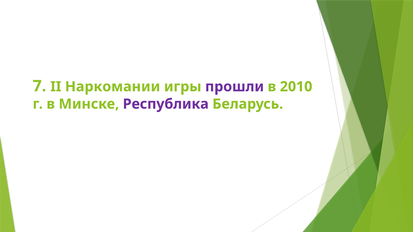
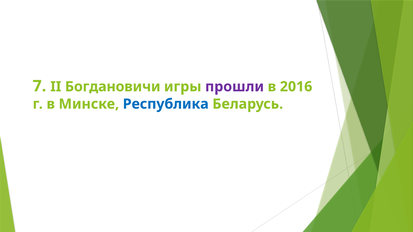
Наркомании: Наркомании -> Богдановичи
2010: 2010 -> 2016
Республика colour: purple -> blue
